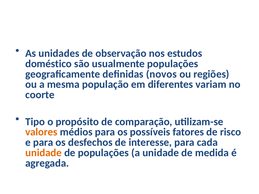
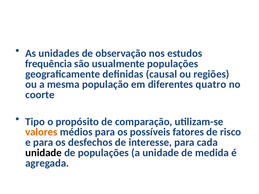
doméstico: doméstico -> frequência
novos: novos -> causal
variam: variam -> quatro
unidade at (44, 153) colour: orange -> black
